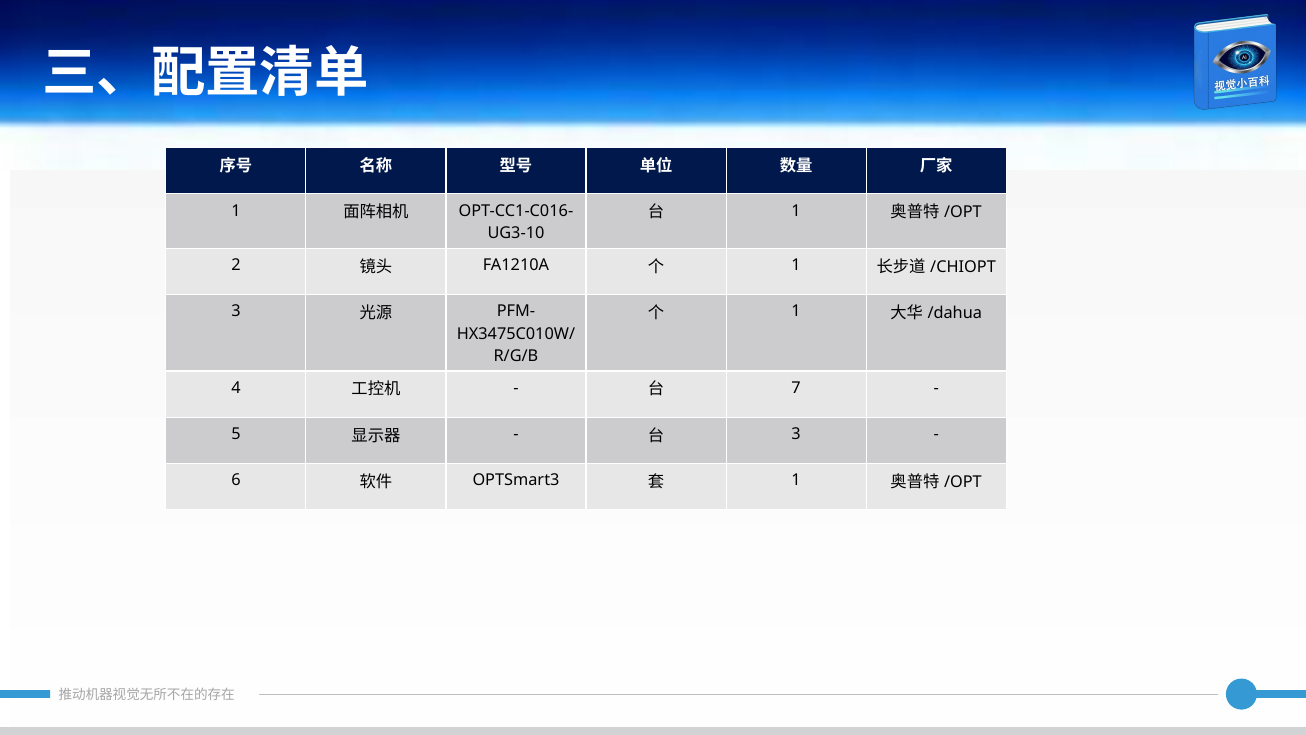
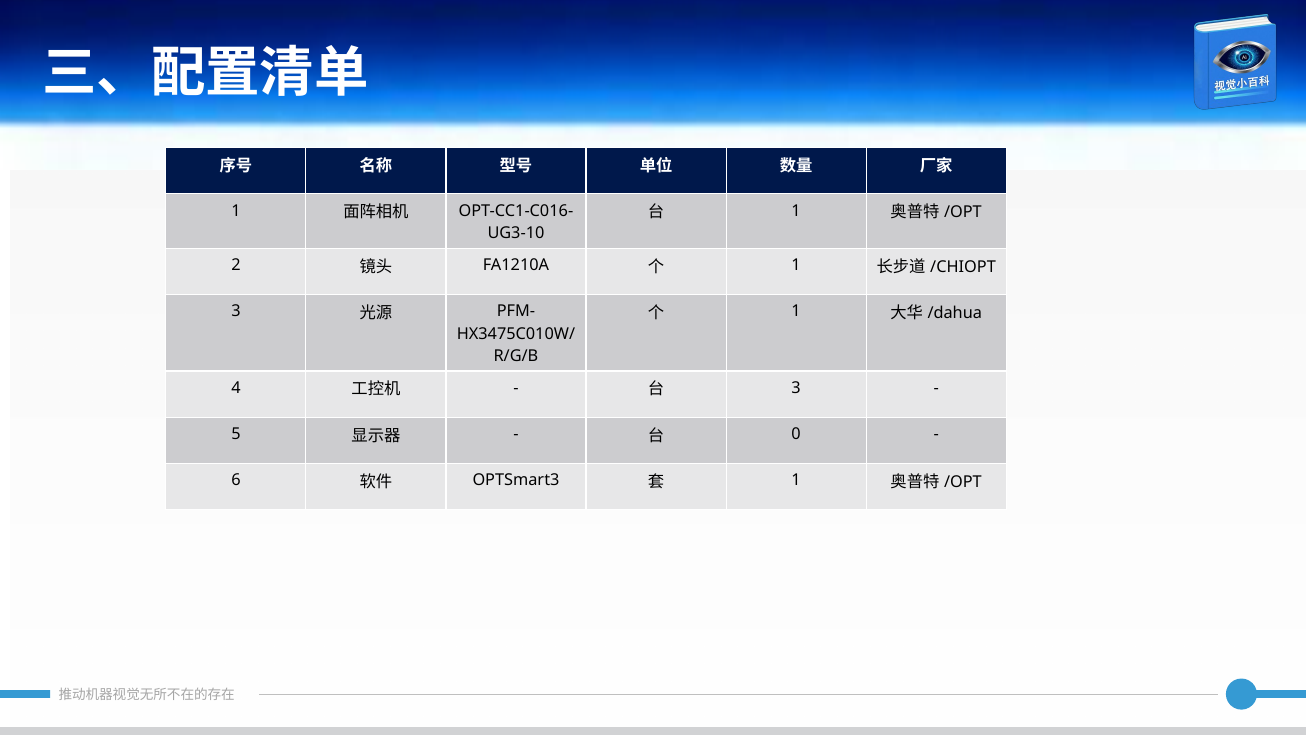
7 at (796, 388): 7 -> 3
3 at (796, 434): 3 -> 0
